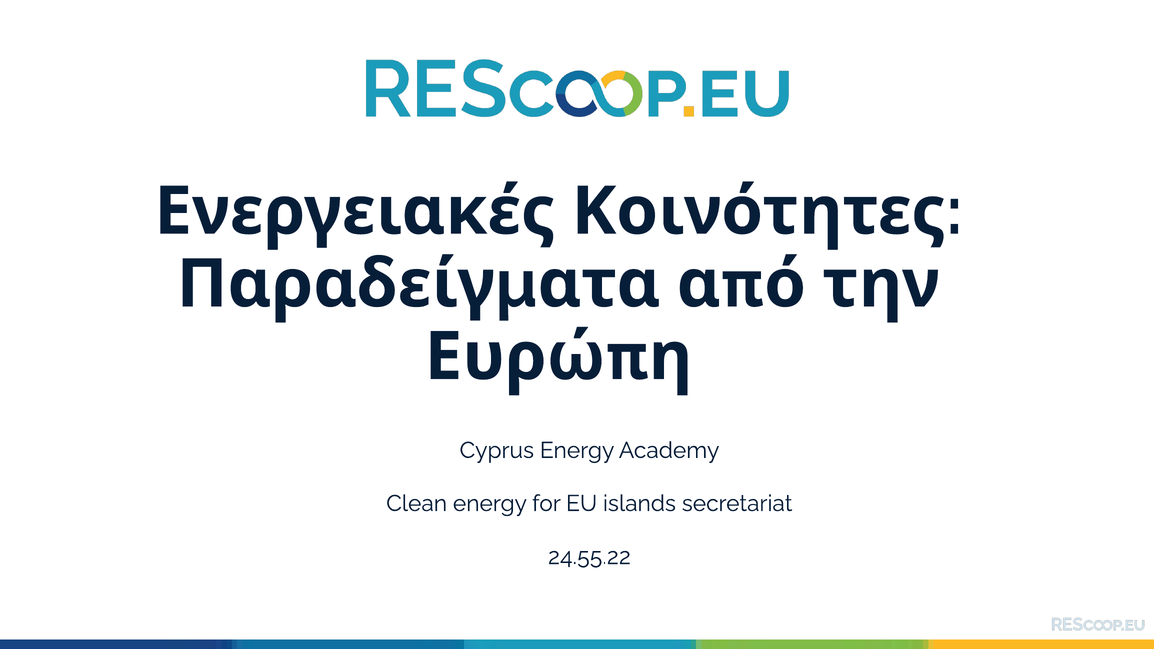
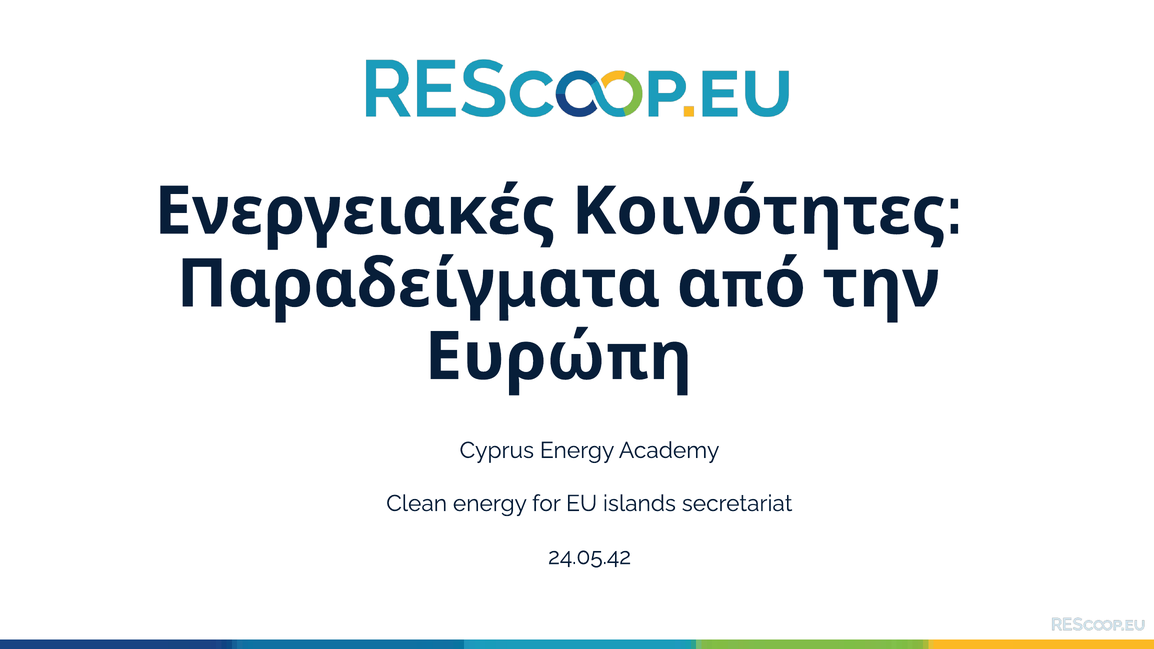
24.55.22: 24.55.22 -> 24.05.42
